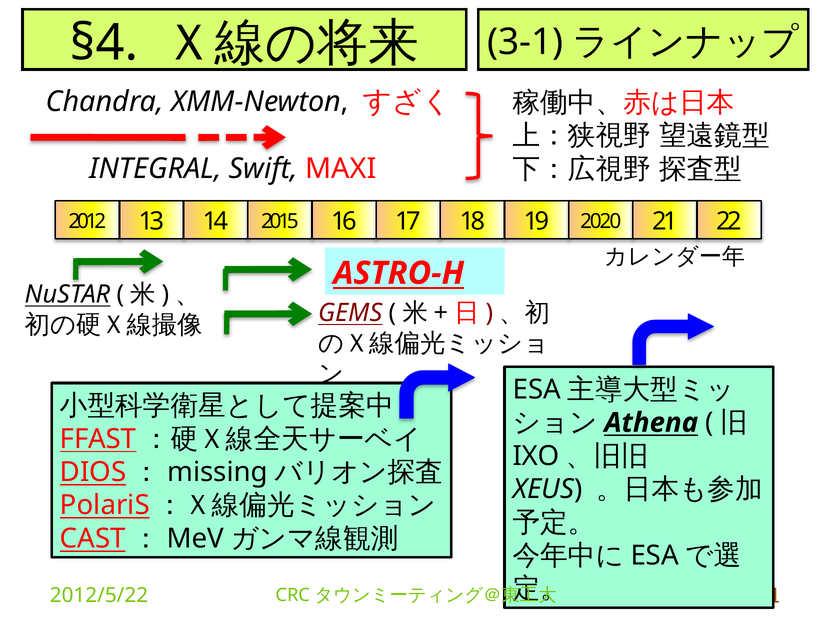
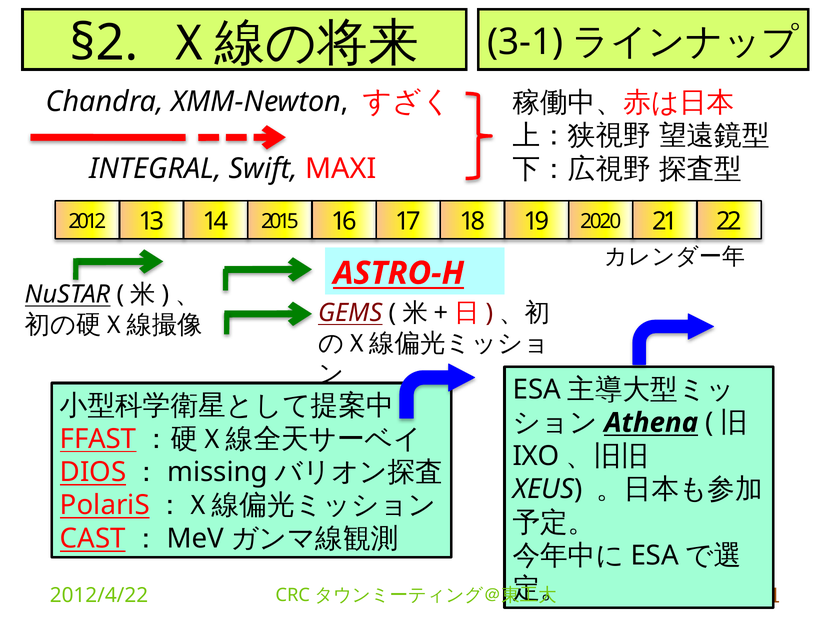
§4: §4 -> §2
2012/5/22: 2012/5/22 -> 2012/4/22
